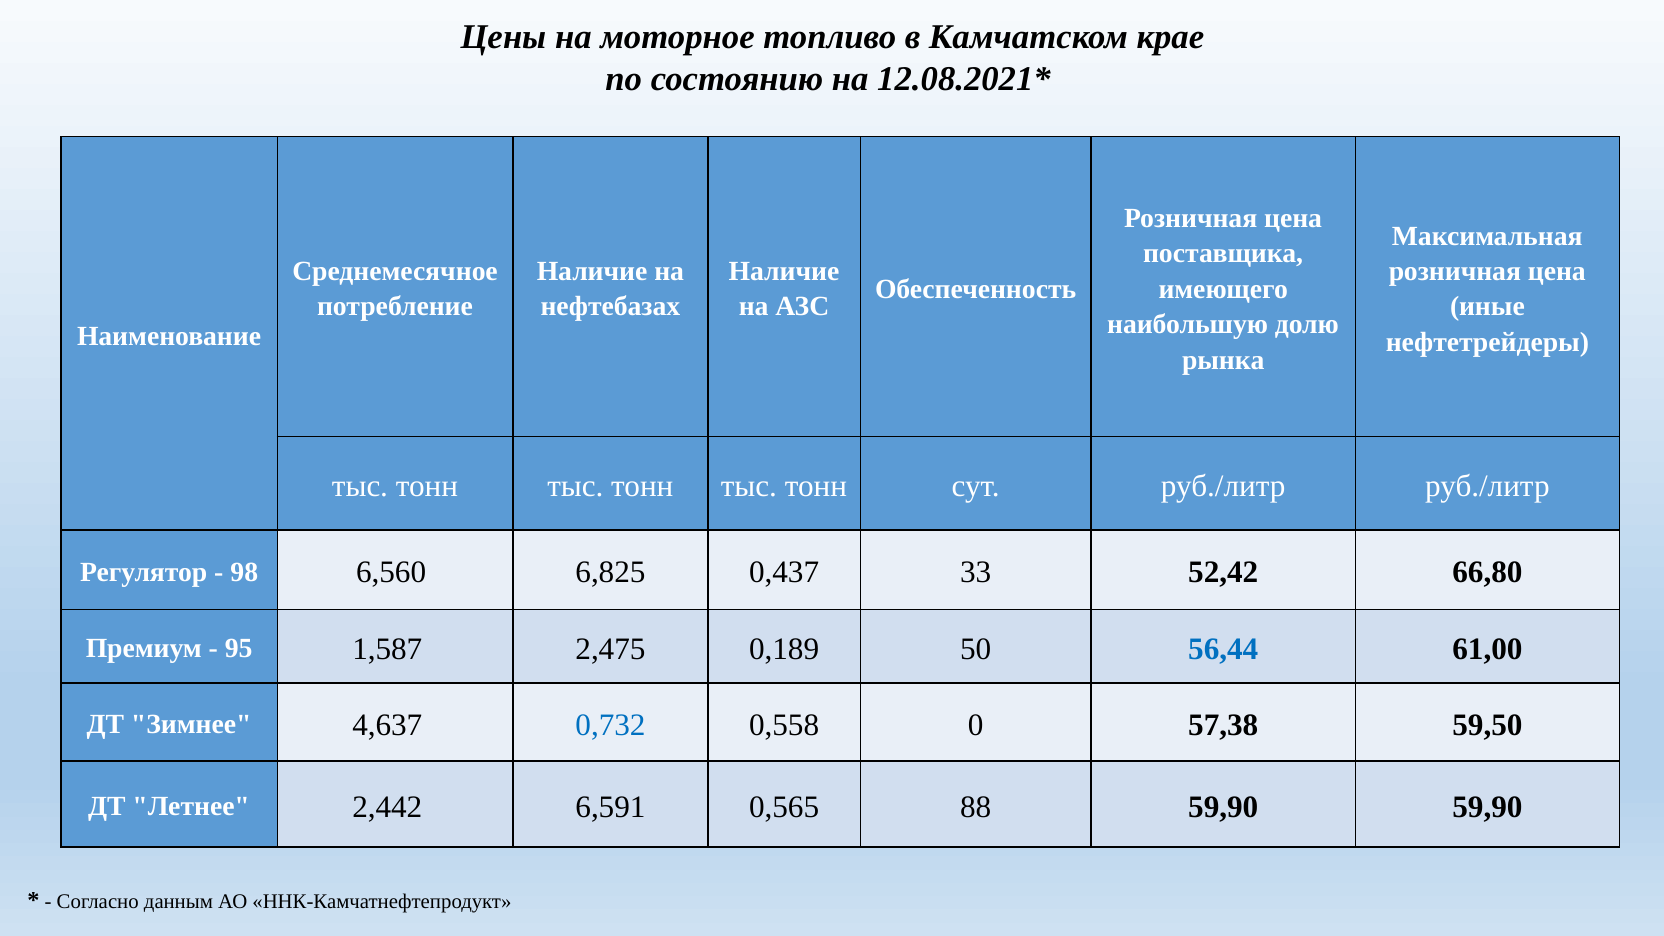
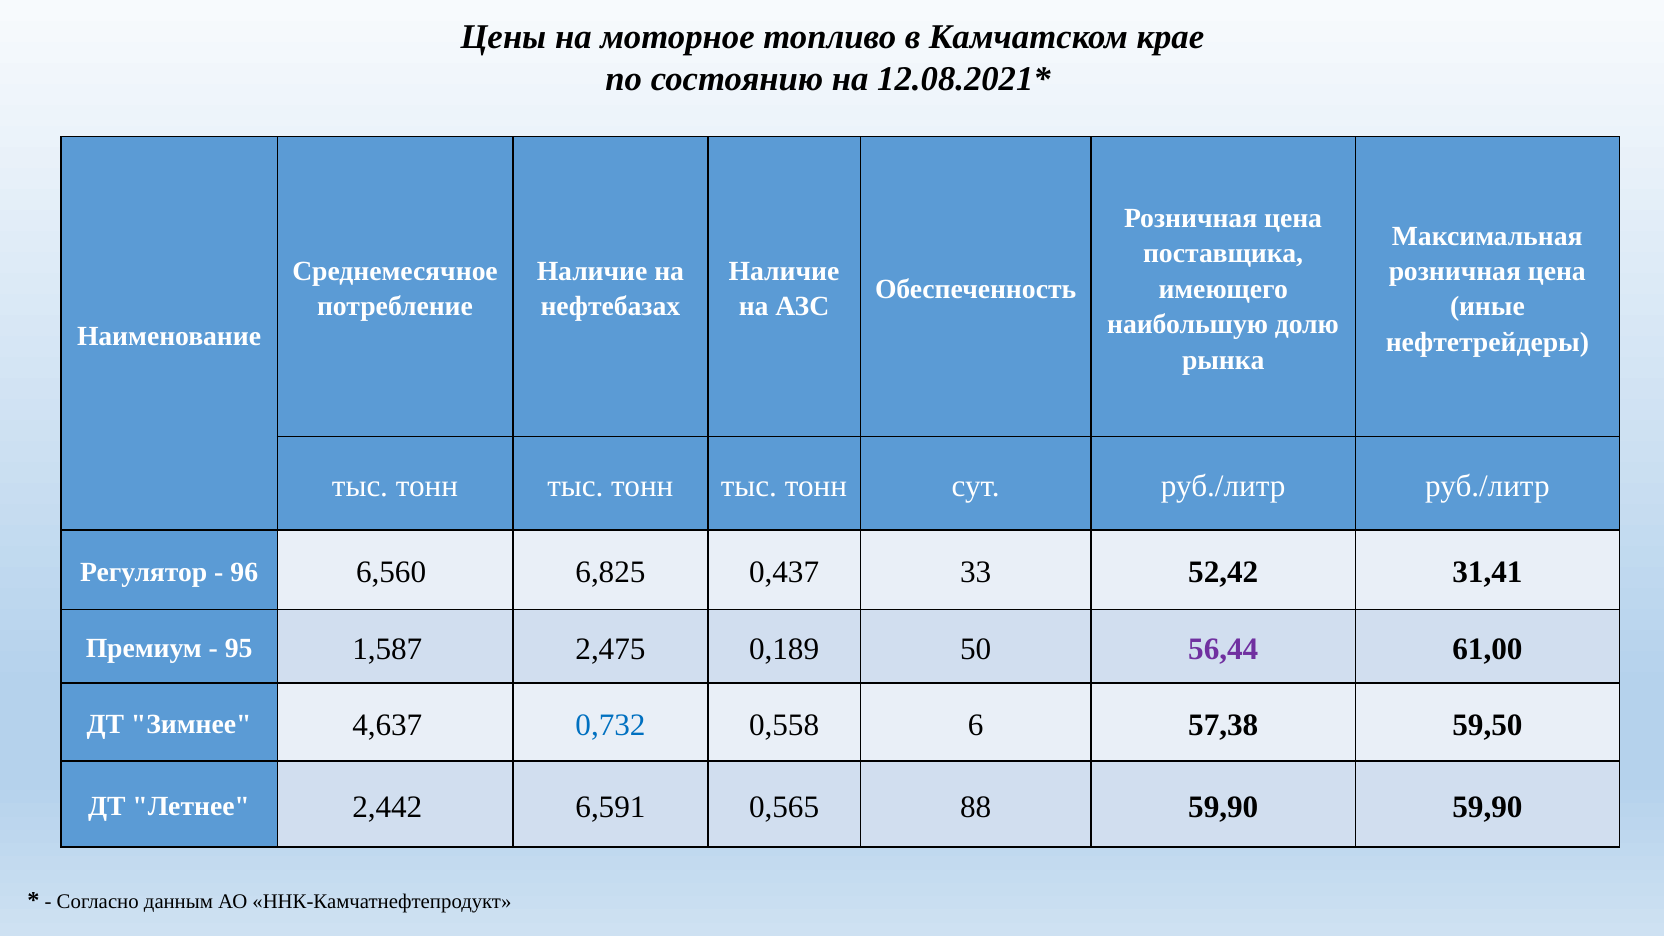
98: 98 -> 96
66,80: 66,80 -> 31,41
56,44 colour: blue -> purple
0: 0 -> 6
